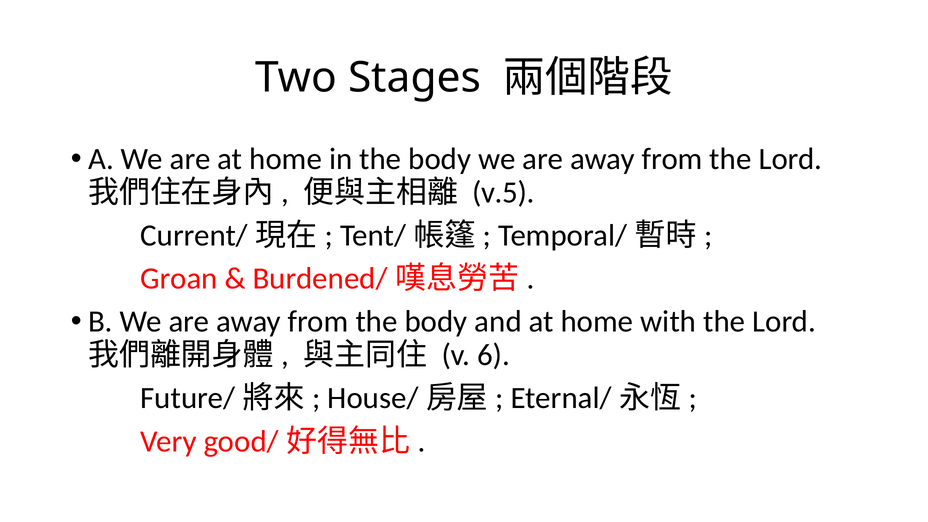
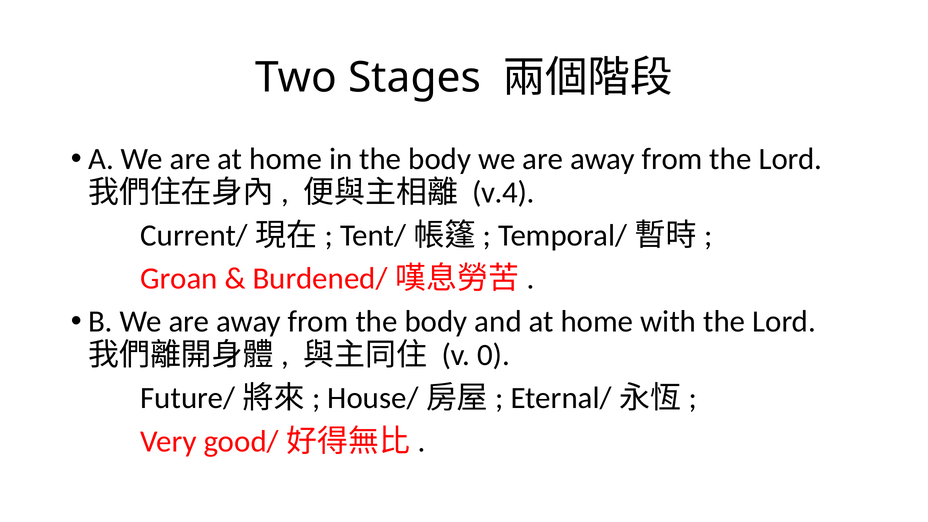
v.5: v.5 -> v.4
6: 6 -> 0
